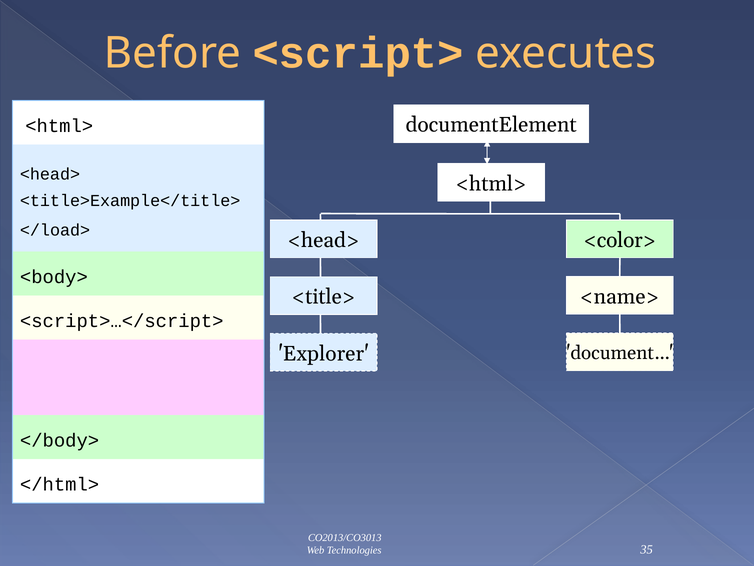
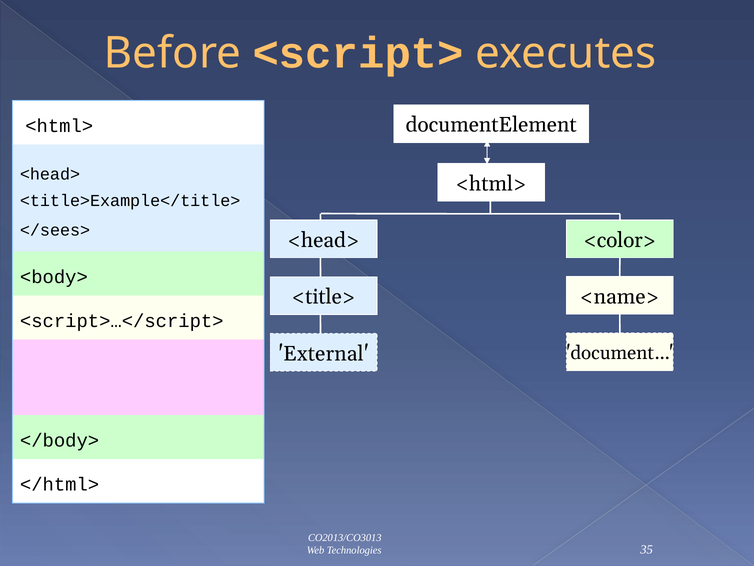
</load>: </load> -> </sees>
Explorer: Explorer -> External
